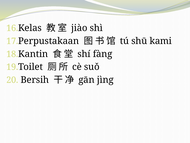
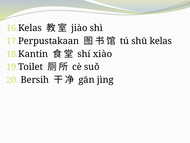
kami: kami -> kelas
fàng: fàng -> xiào
